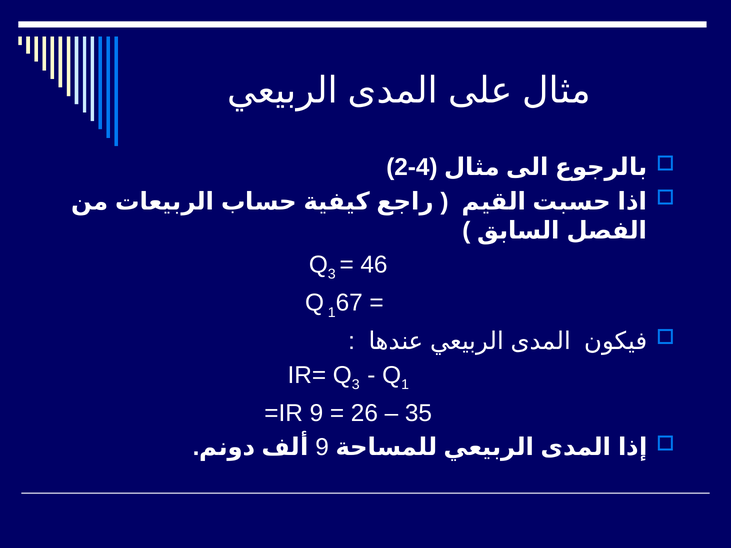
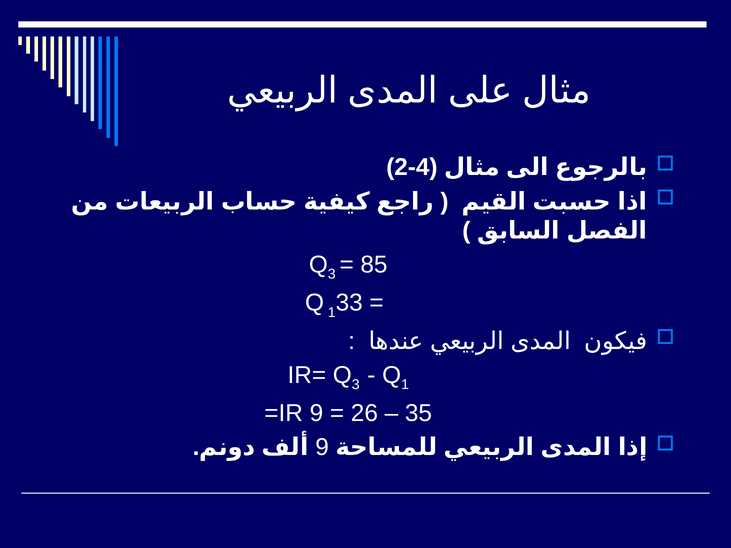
46: 46 -> 85
67: 67 -> 33
